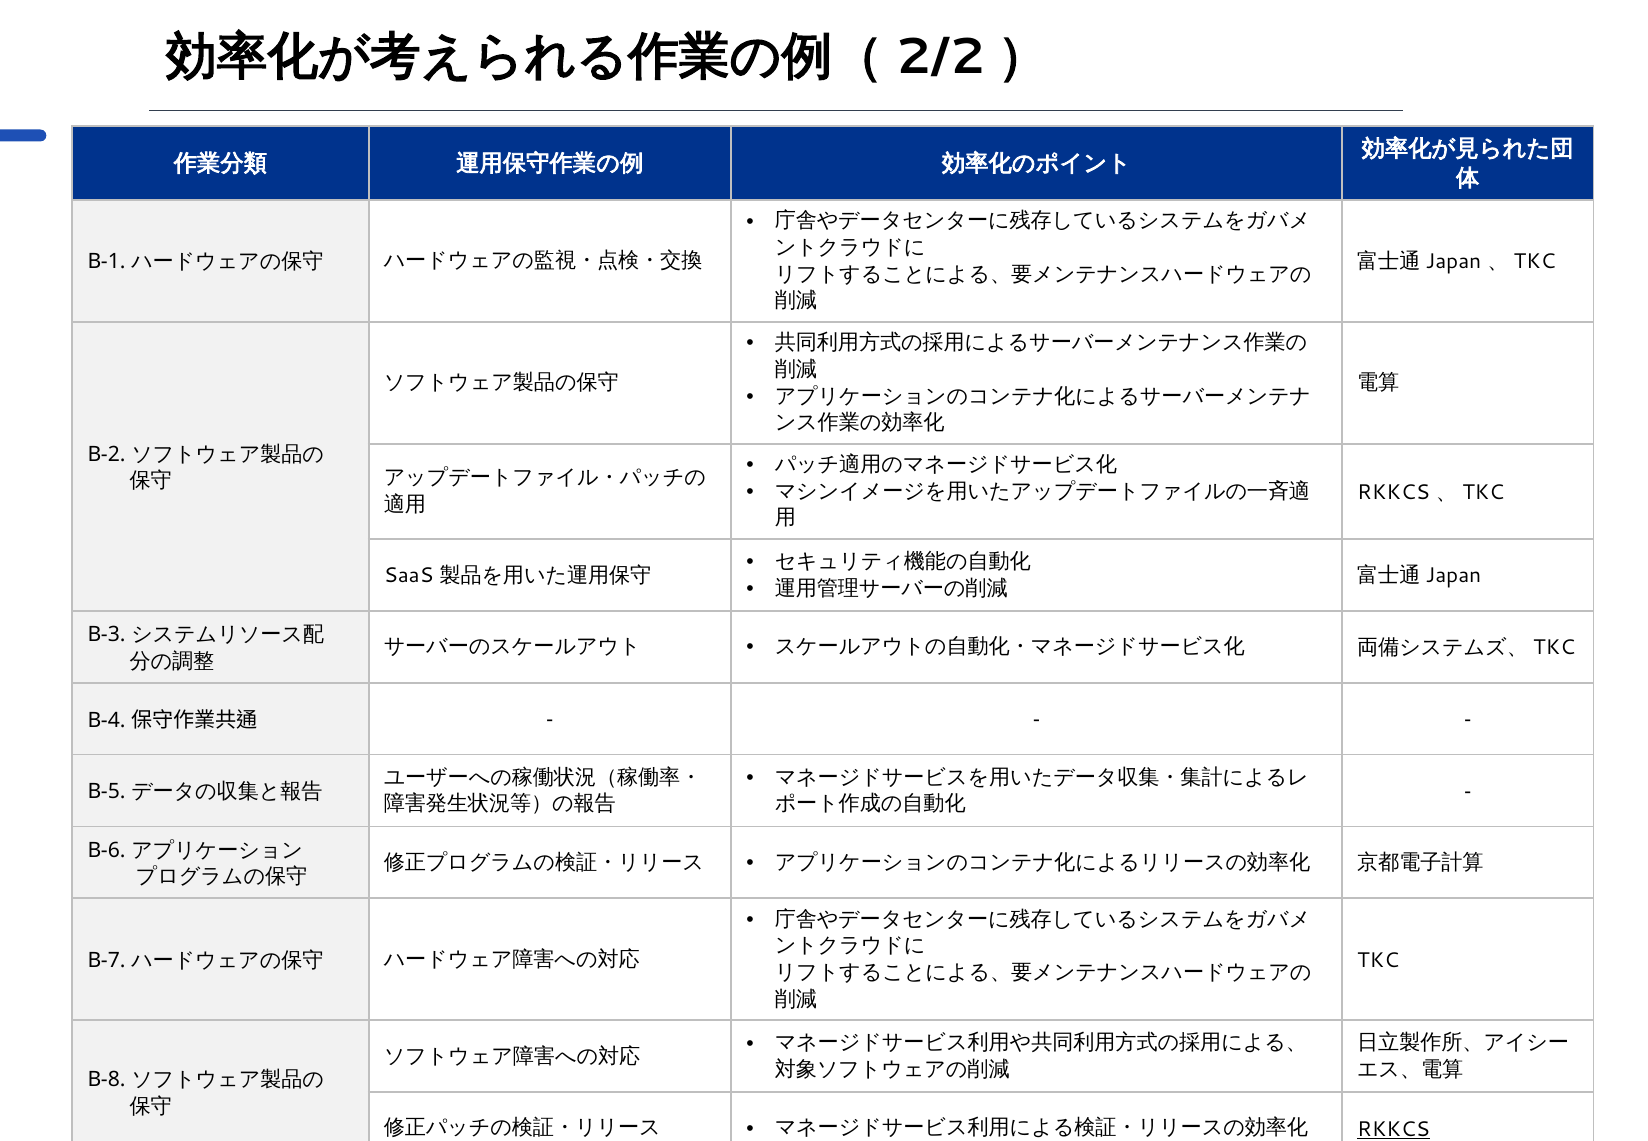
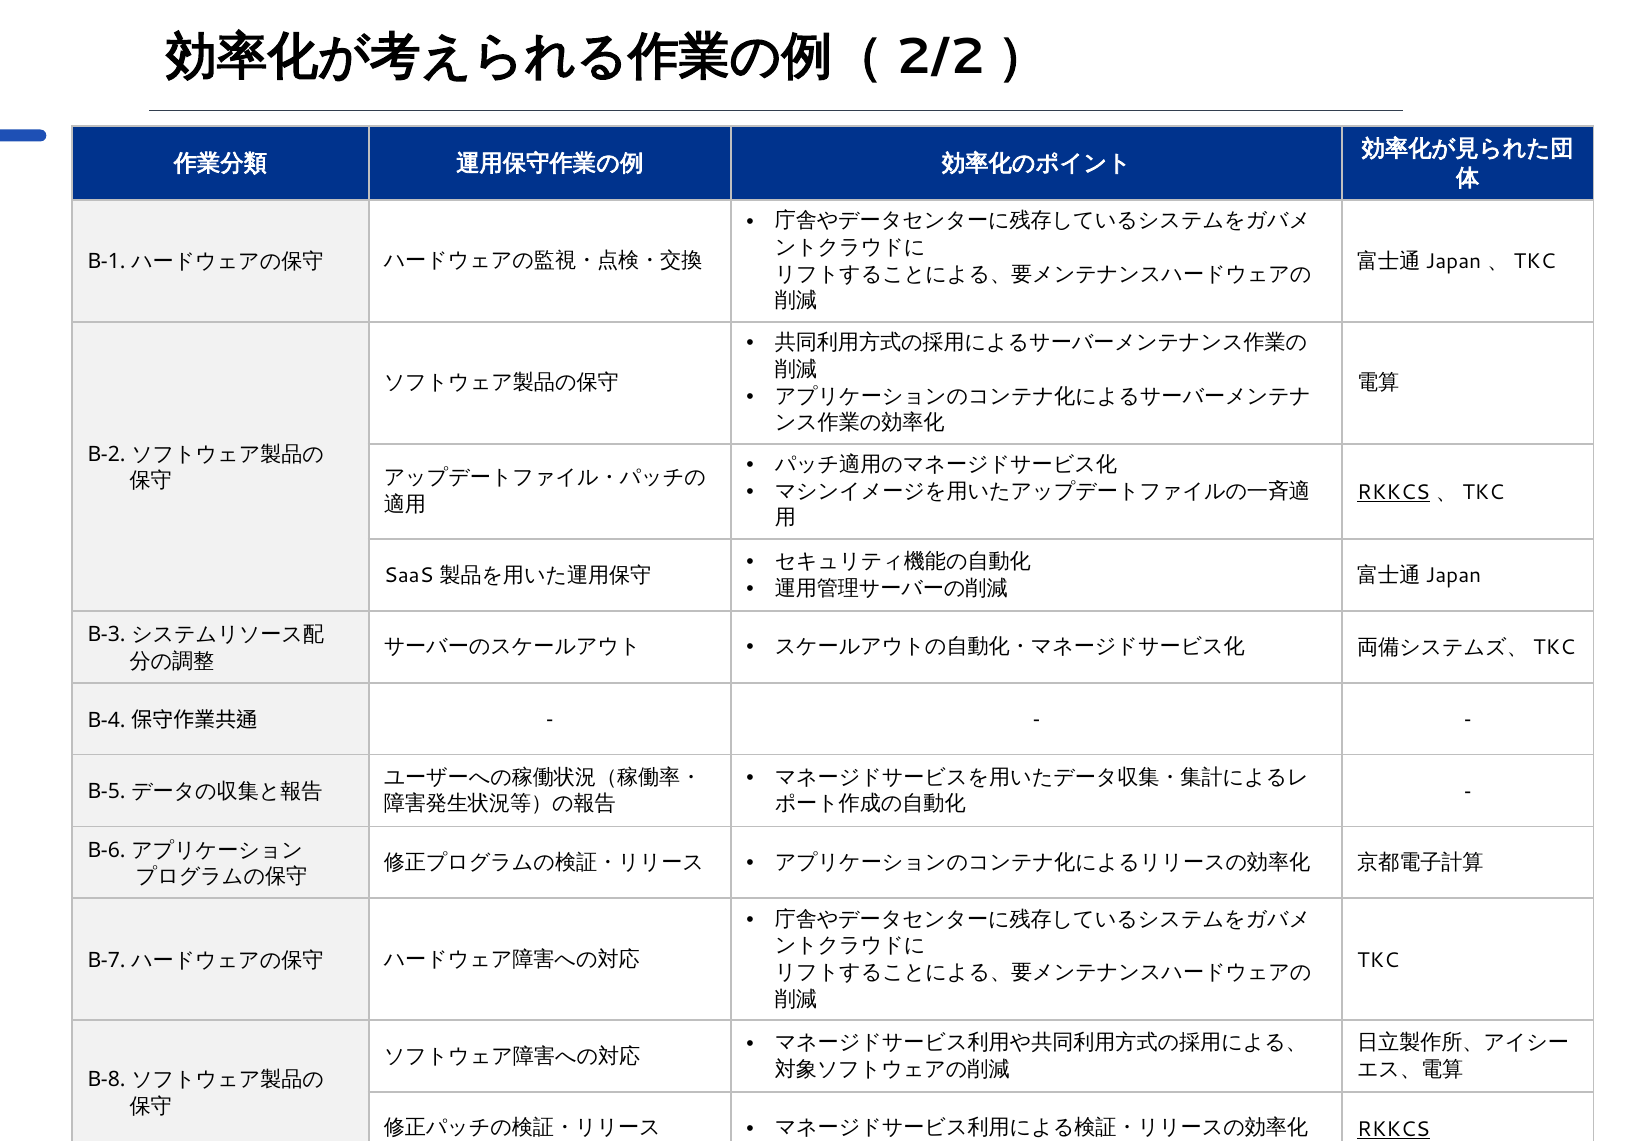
RKKCS at (1394, 492) underline: none -> present
